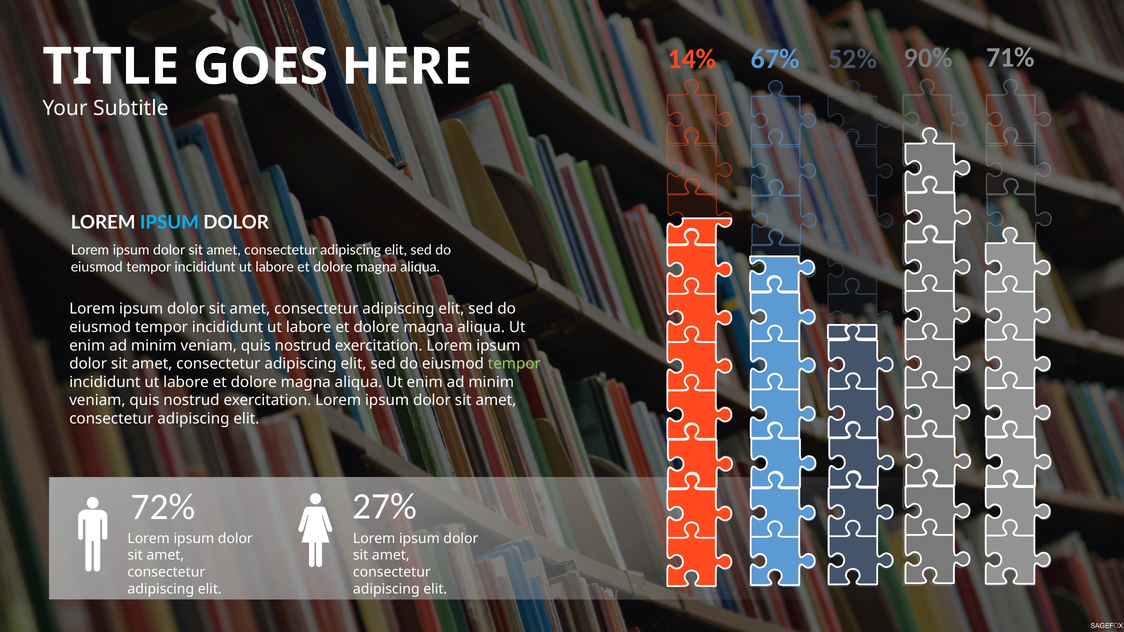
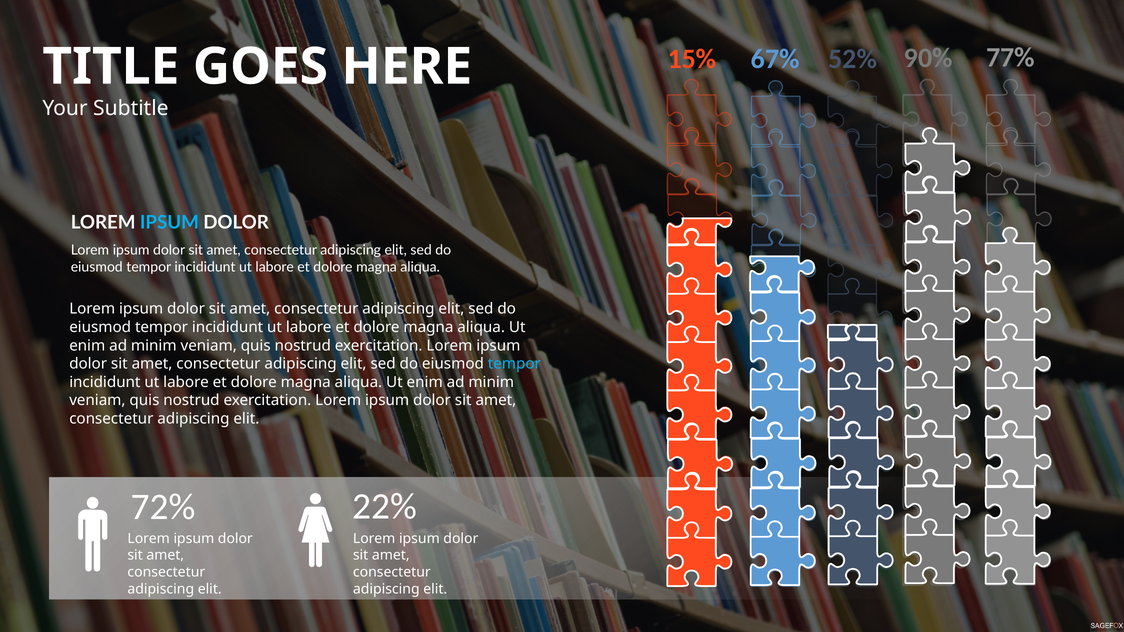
71%: 71% -> 77%
14%: 14% -> 15%
tempor at (514, 364) colour: light green -> light blue
27%: 27% -> 22%
